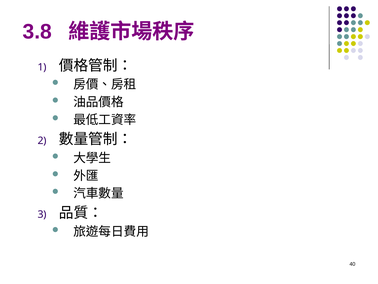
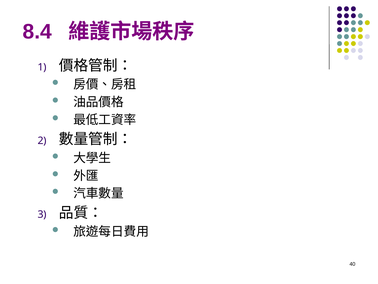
3.8: 3.8 -> 8.4
